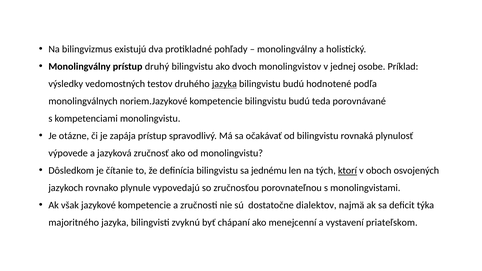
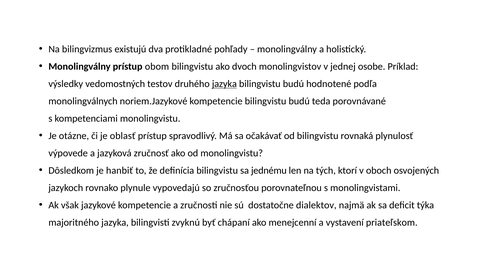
druhý: druhý -> obom
zapája: zapája -> oblasť
čítanie: čítanie -> hanbiť
ktorí underline: present -> none
